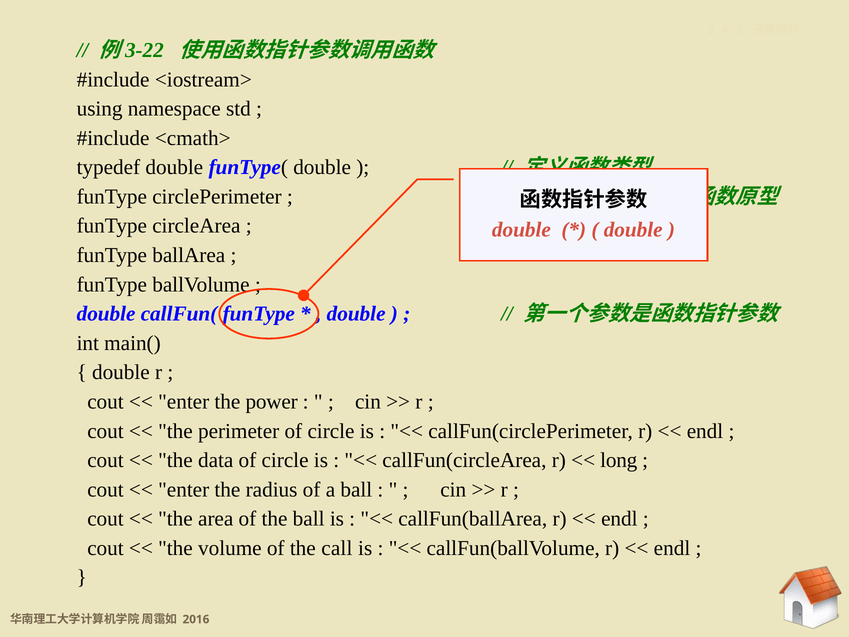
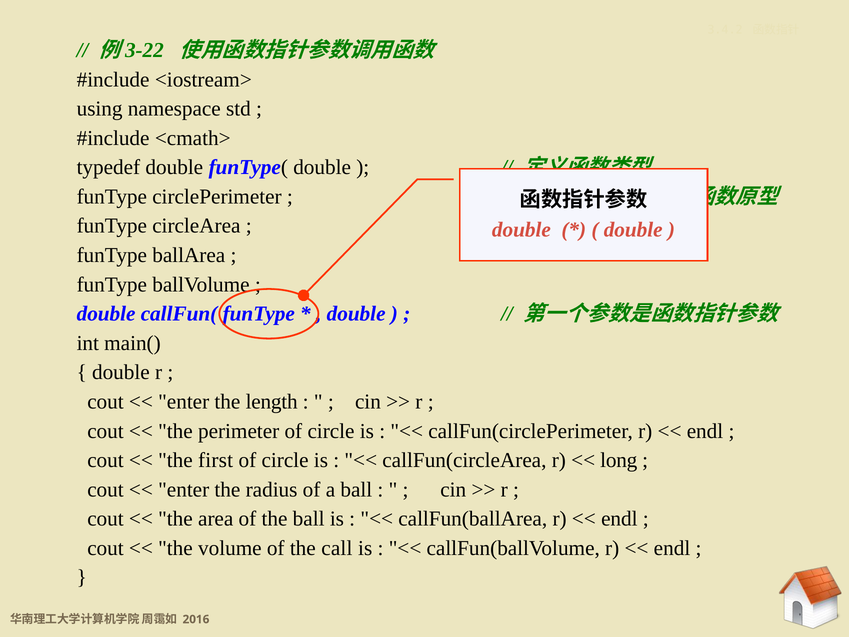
power: power -> length
data: data -> first
